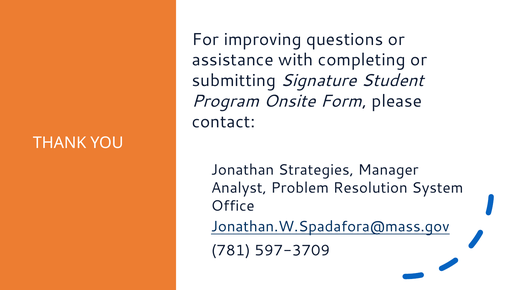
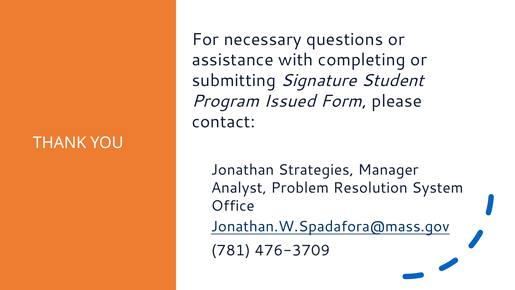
improving: improving -> necessary
Onsite: Onsite -> Issued
597-3709: 597-3709 -> 476-3709
